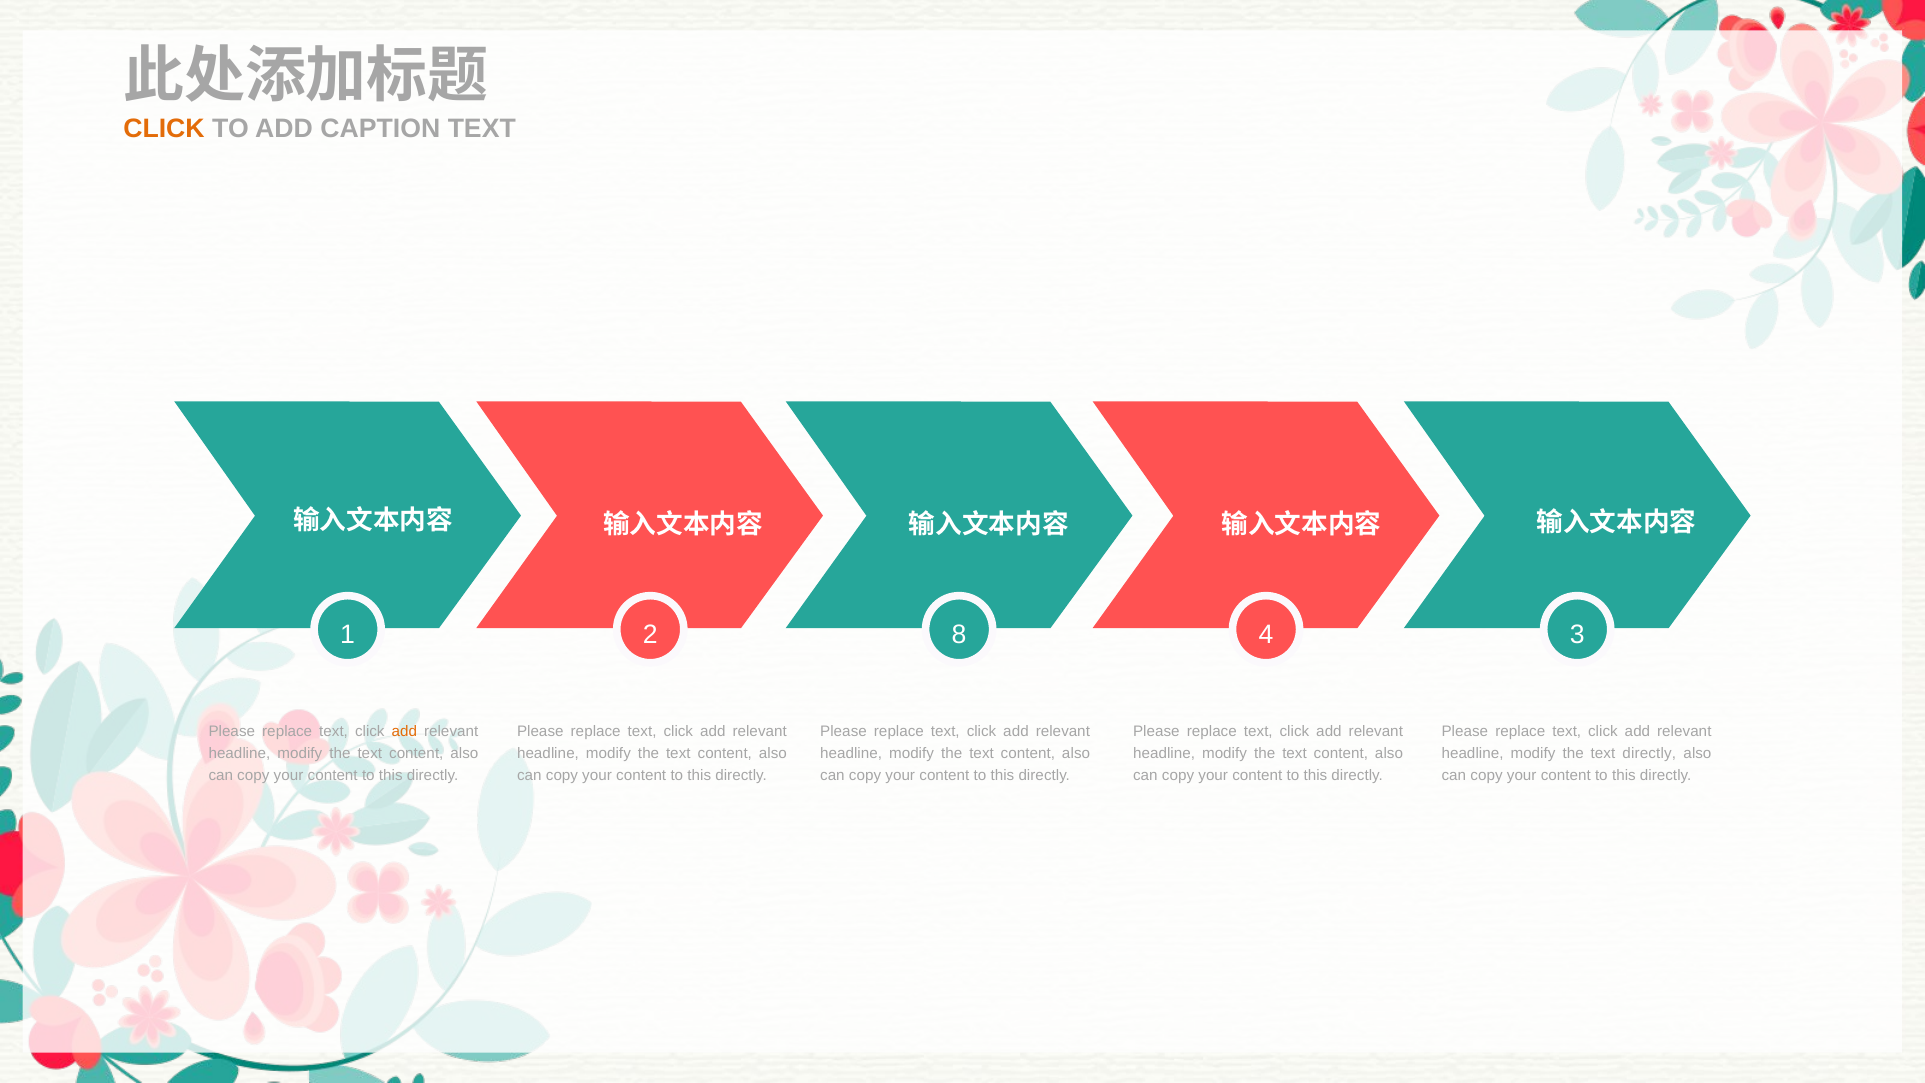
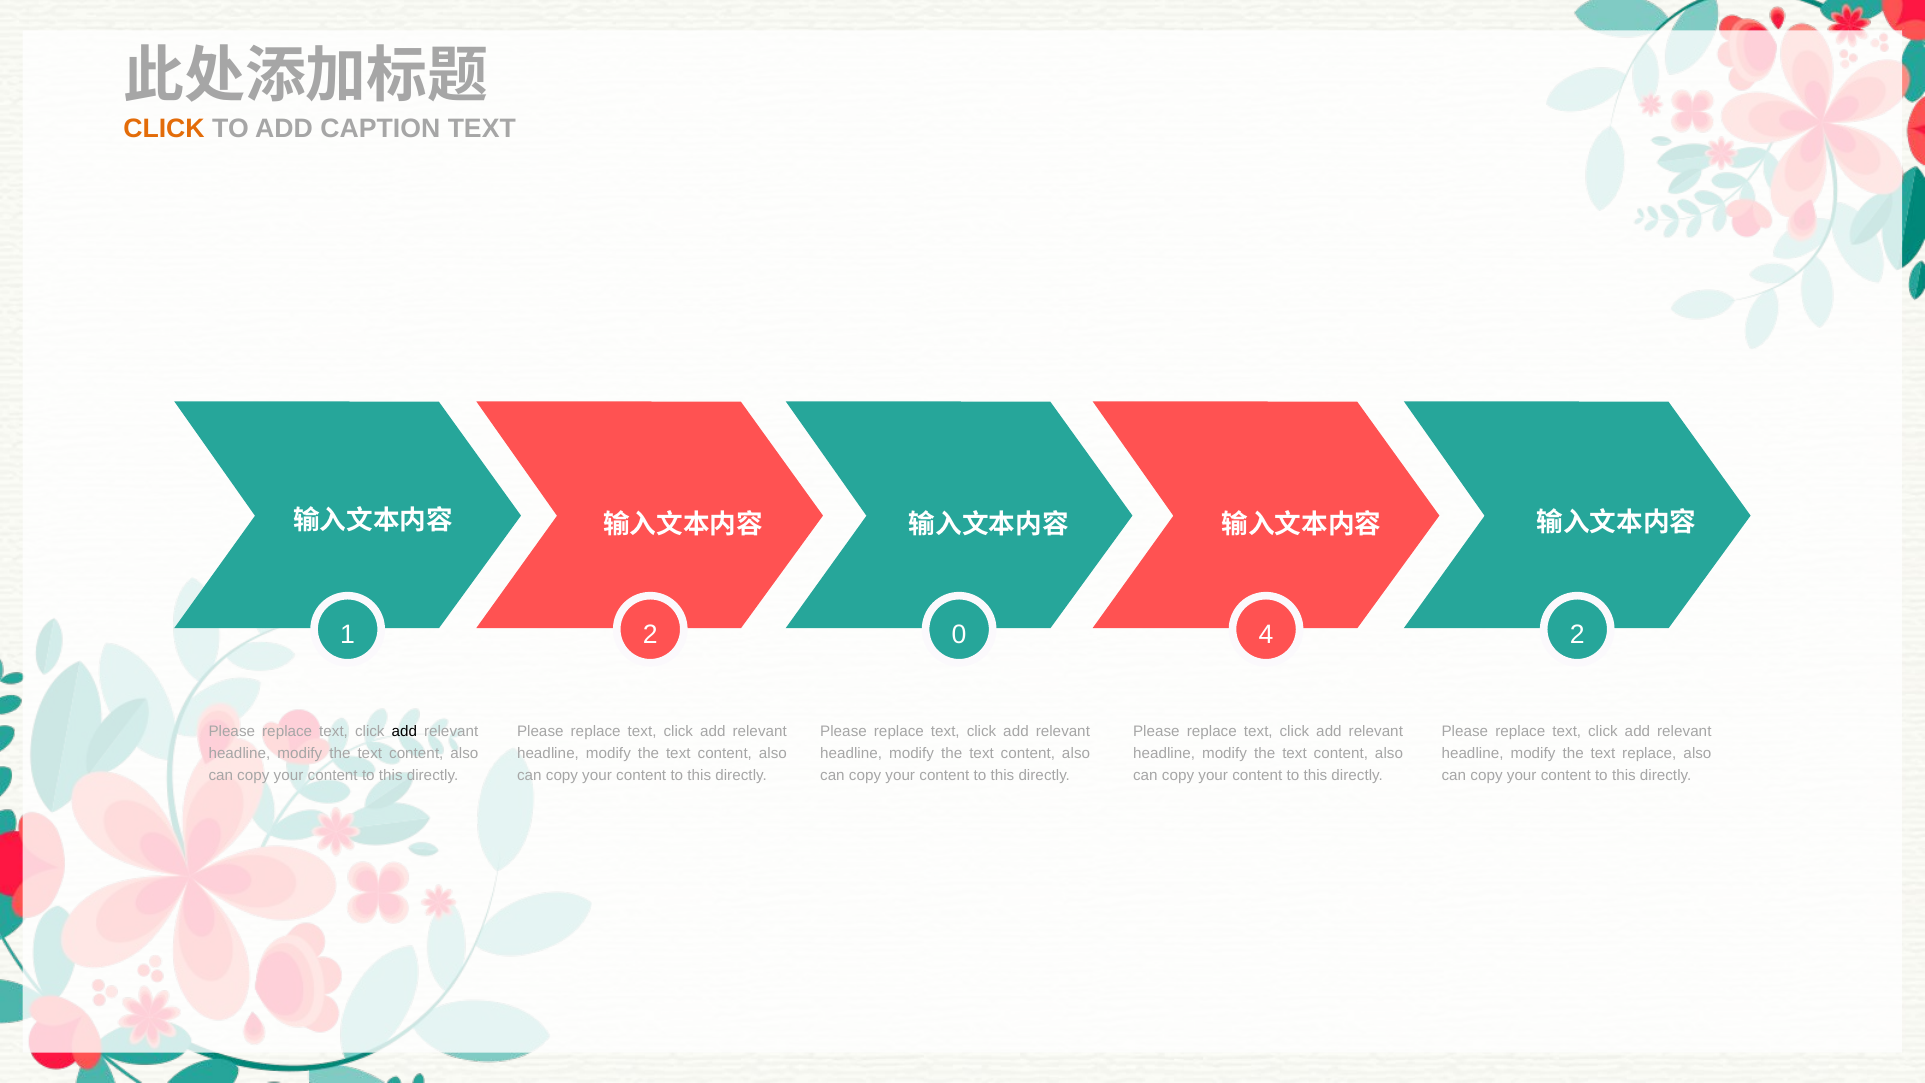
8: 8 -> 0
4 3: 3 -> 2
add at (404, 731) colour: orange -> black
text directly: directly -> replace
